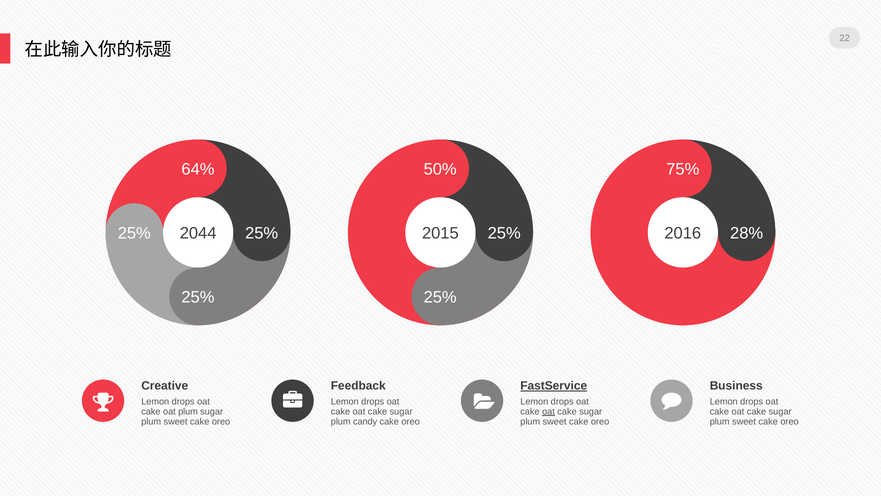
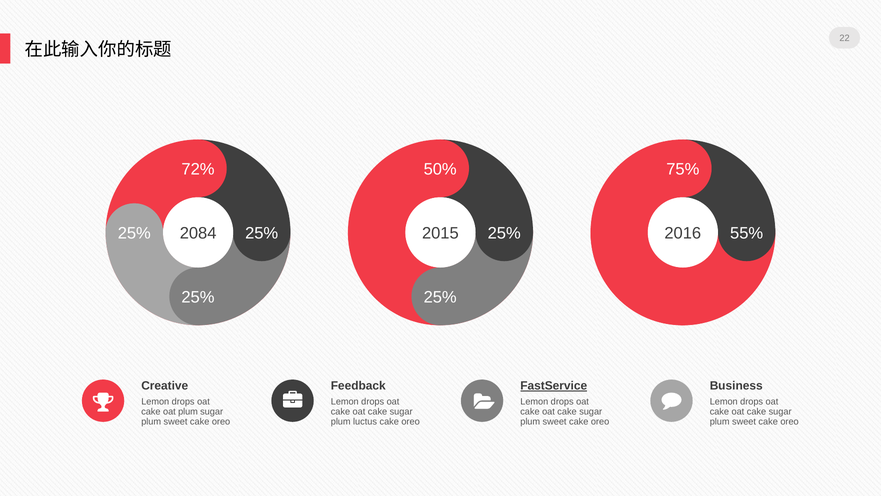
64%: 64% -> 72%
2044: 2044 -> 2084
28%: 28% -> 55%
oat at (548, 411) underline: present -> none
candy: candy -> luctus
